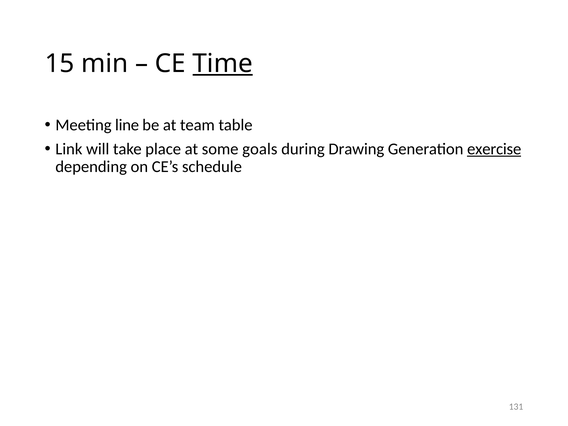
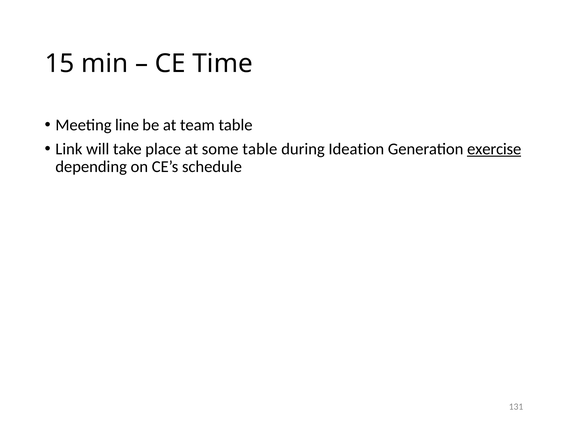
Time underline: present -> none
some goals: goals -> table
Drawing: Drawing -> Ideation
